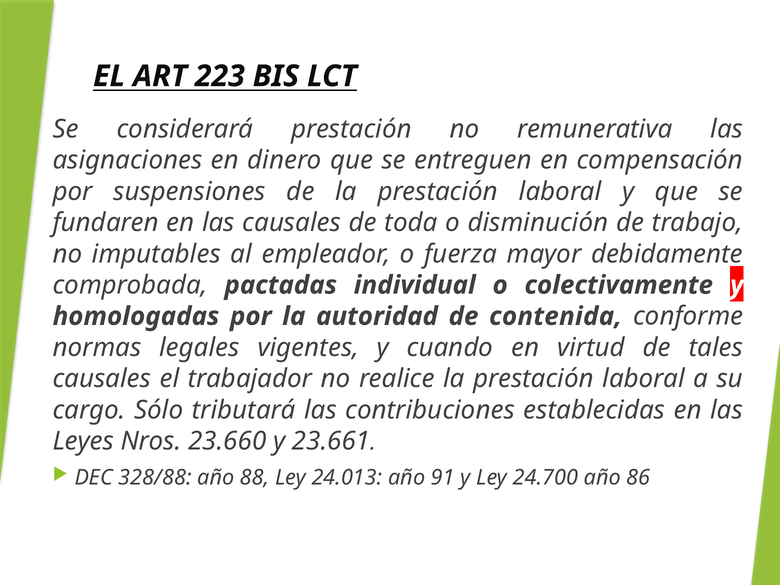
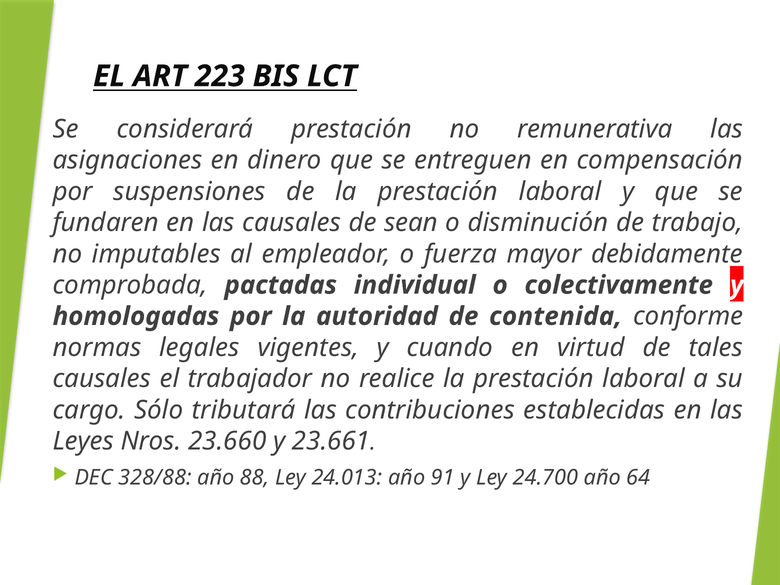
toda: toda -> sean
86: 86 -> 64
